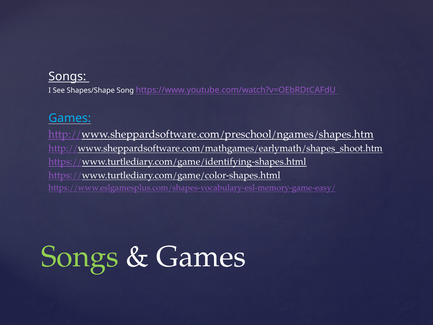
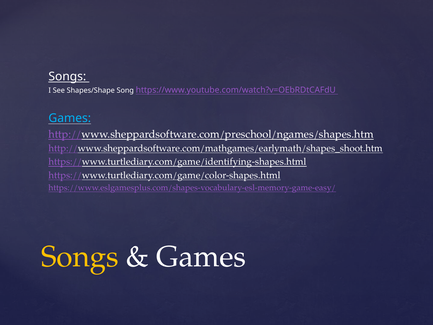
Songs at (80, 256) colour: light green -> yellow
